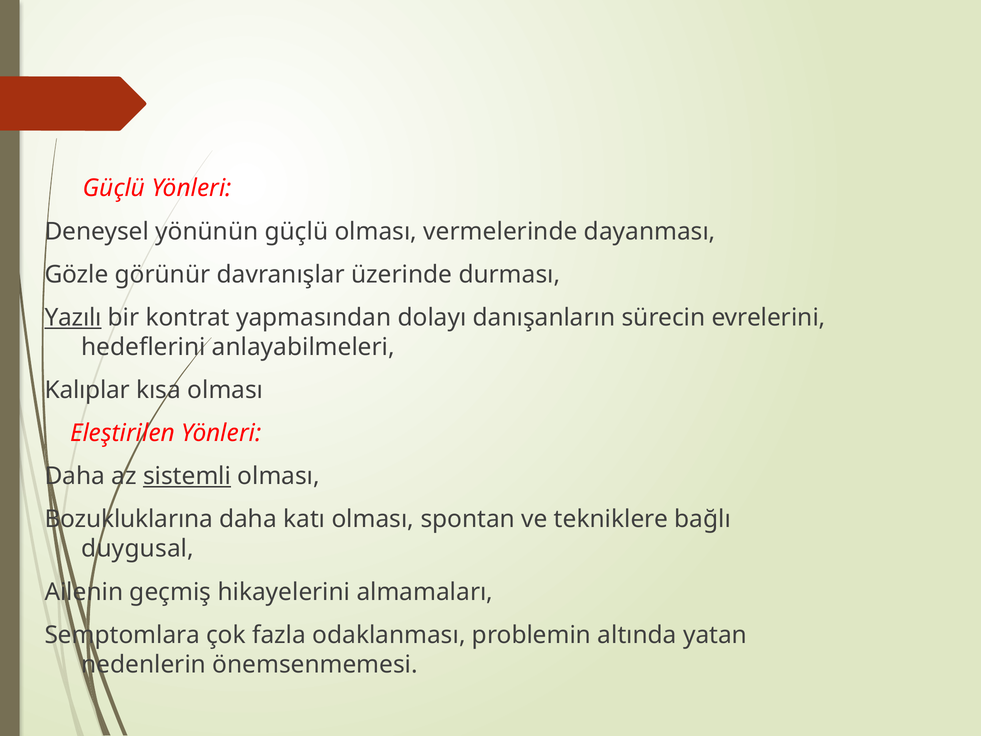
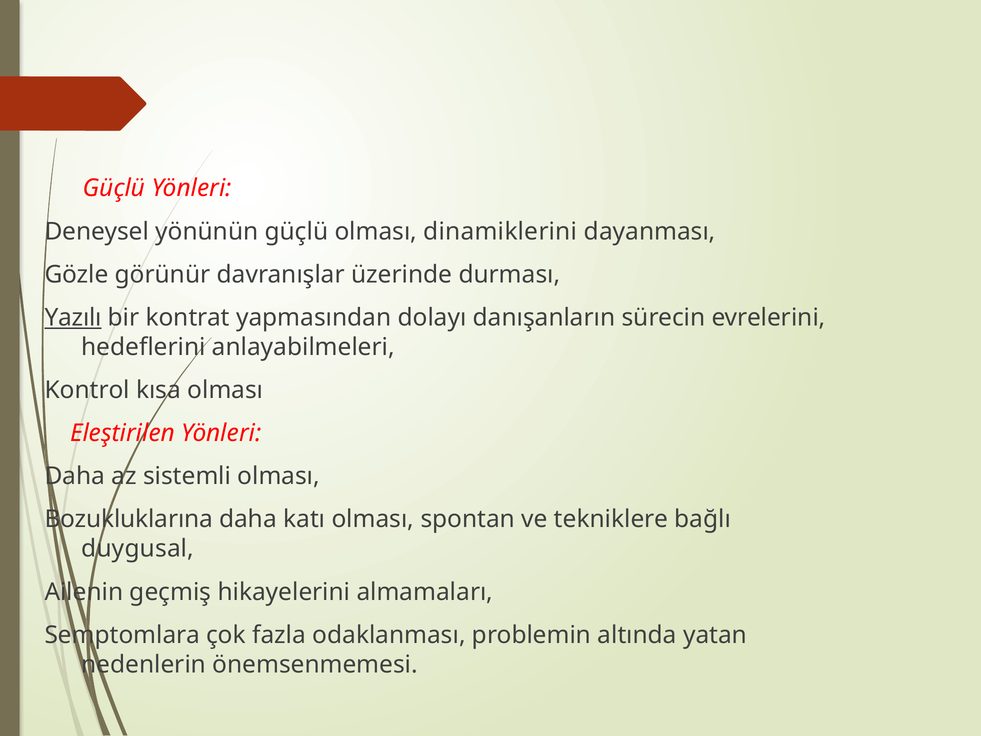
vermelerinde: vermelerinde -> dinamiklerini
Kalıplar: Kalıplar -> Kontrol
sistemli underline: present -> none
